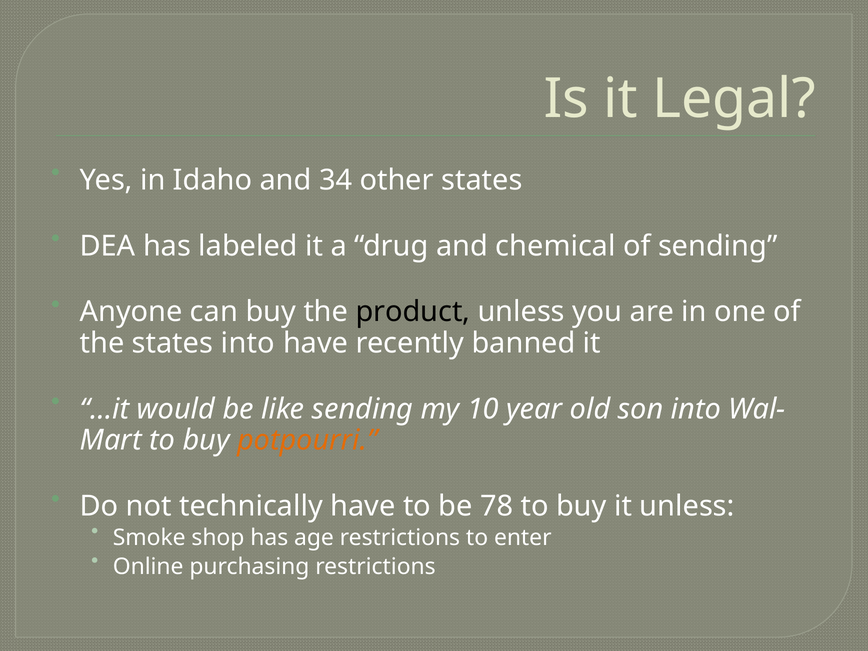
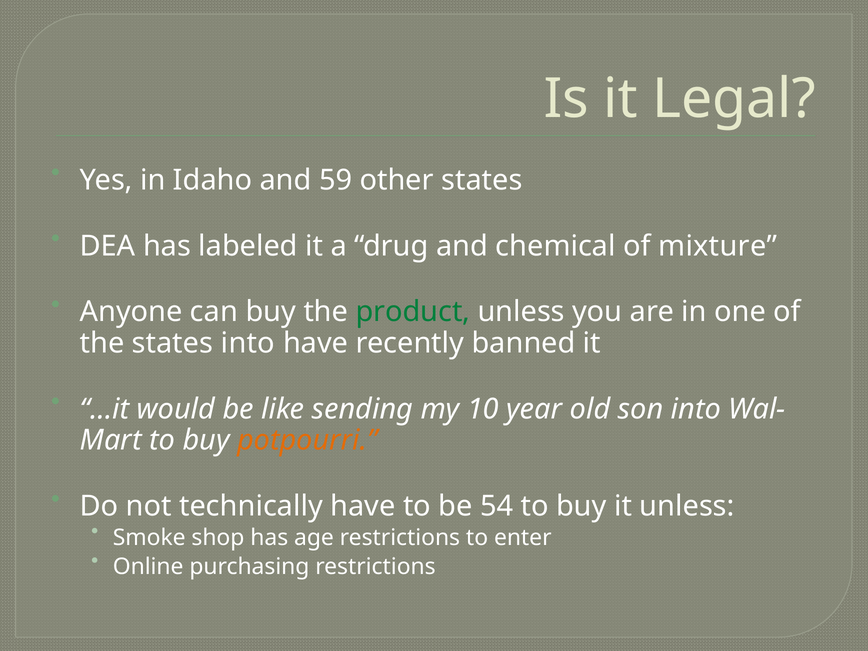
34: 34 -> 59
of sending: sending -> mixture
product colour: black -> green
78: 78 -> 54
